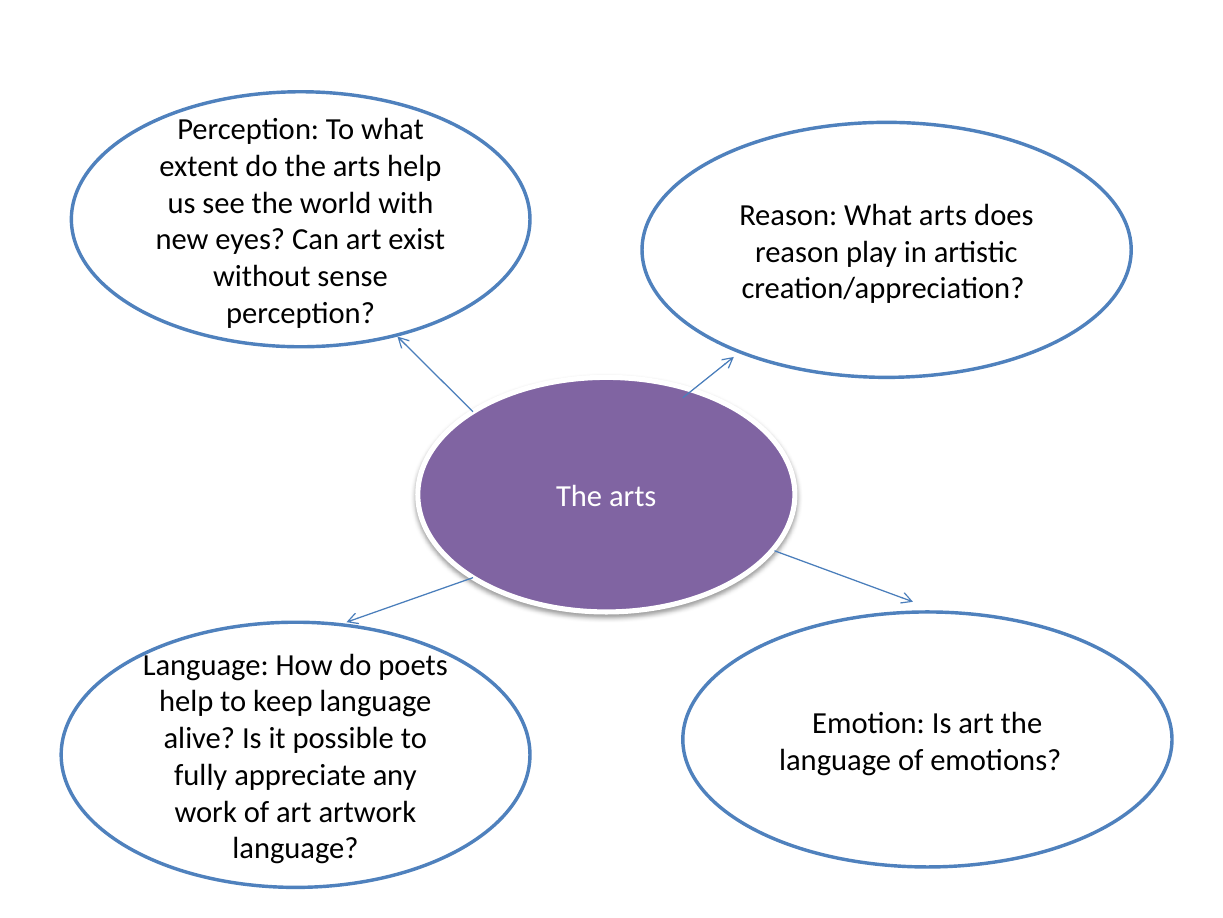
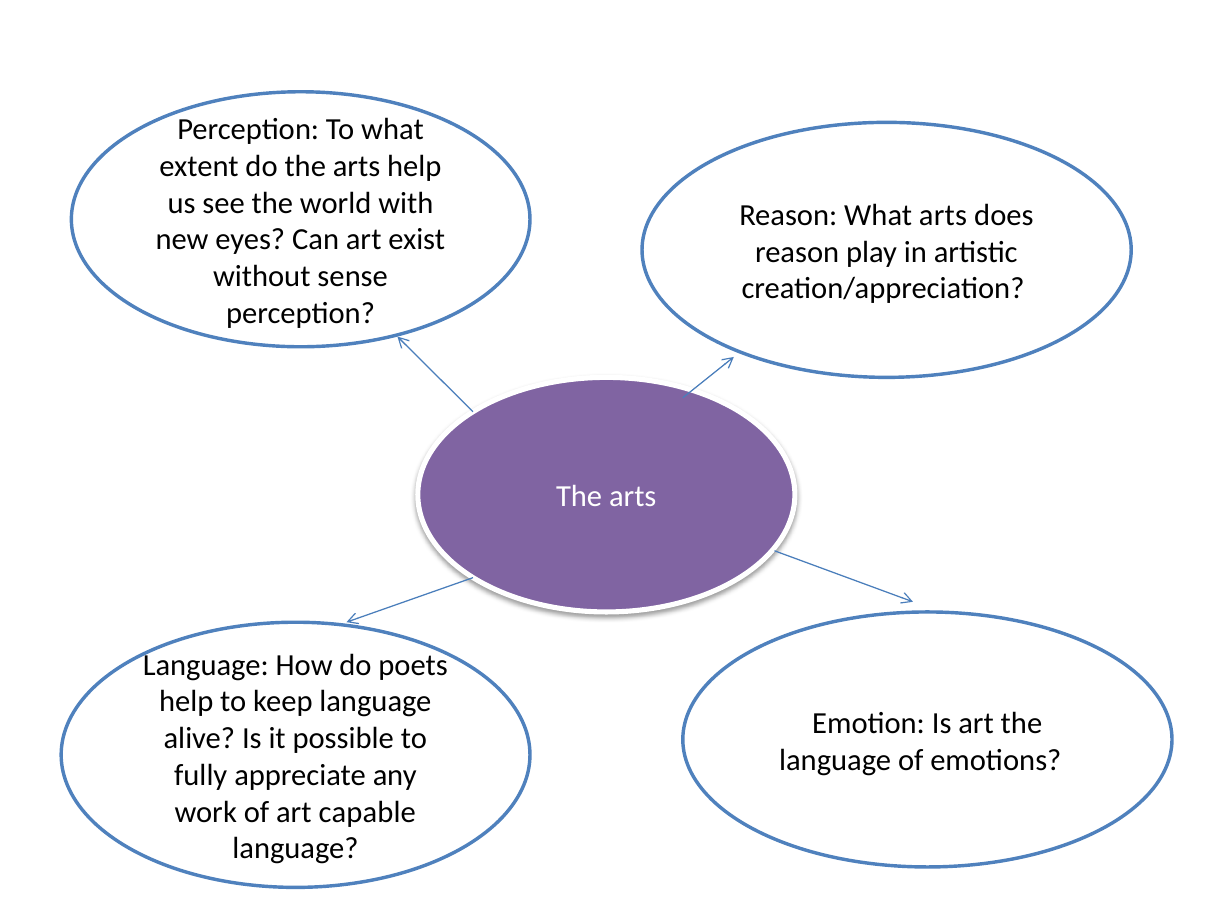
artwork: artwork -> capable
